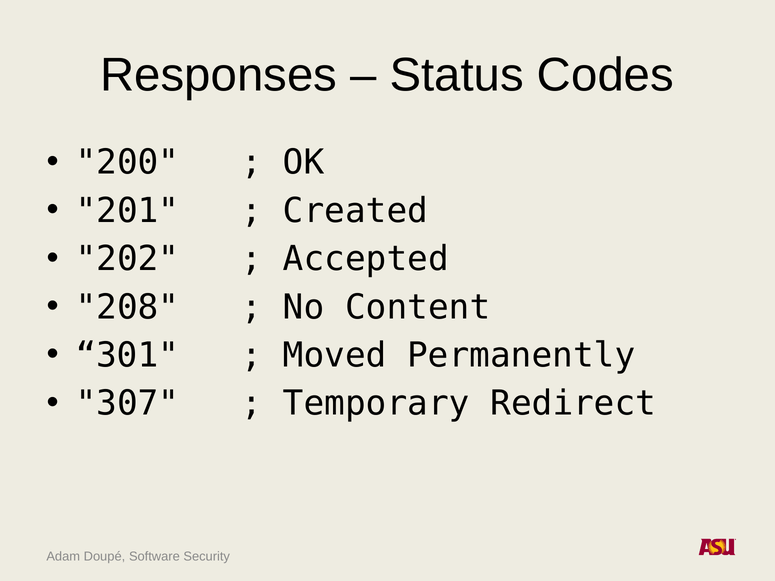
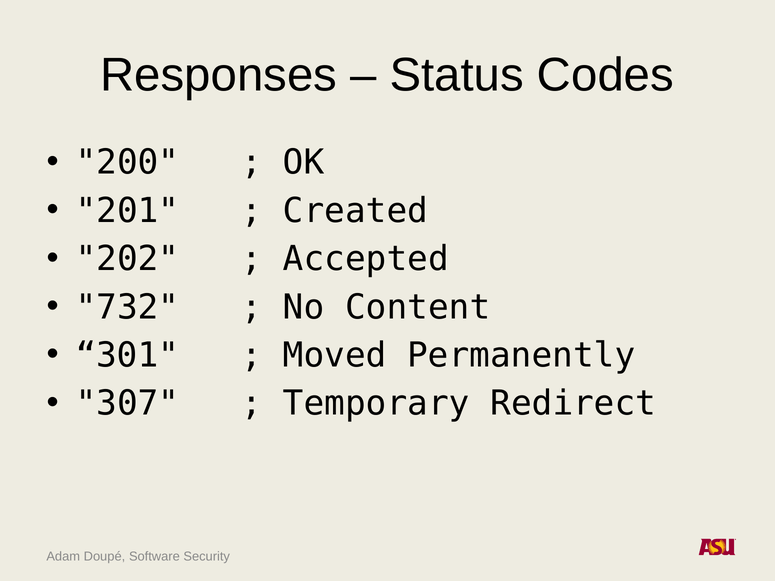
208: 208 -> 732
